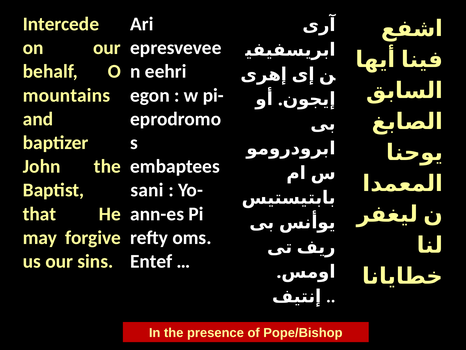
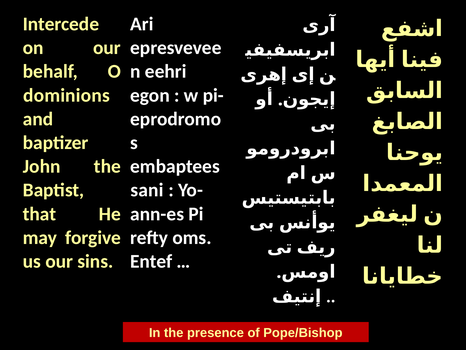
mountains: mountains -> dominions
